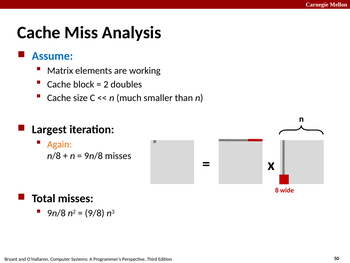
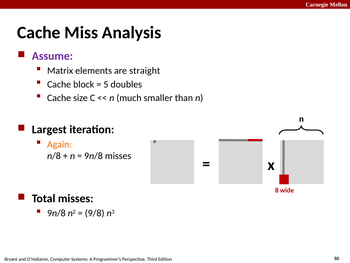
Assume colour: blue -> purple
working: working -> straight
2: 2 -> 5
